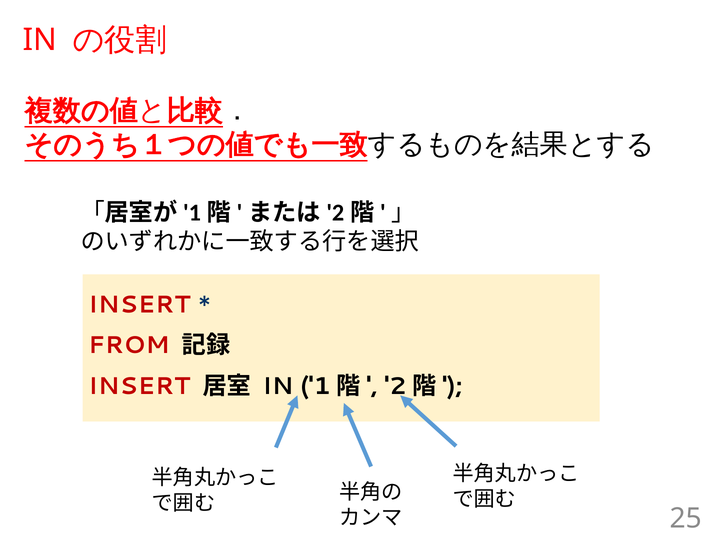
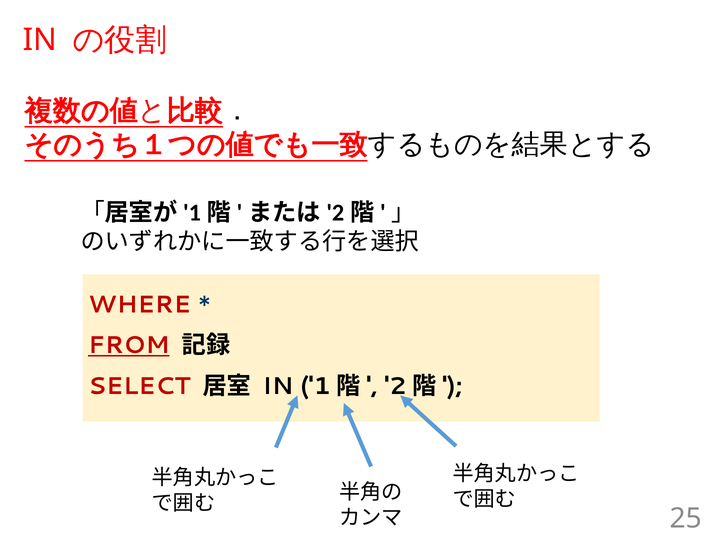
INSERT at (139, 305): INSERT -> WHERE
FROM underline: none -> present
INSERT at (139, 386): INSERT -> SELECT
